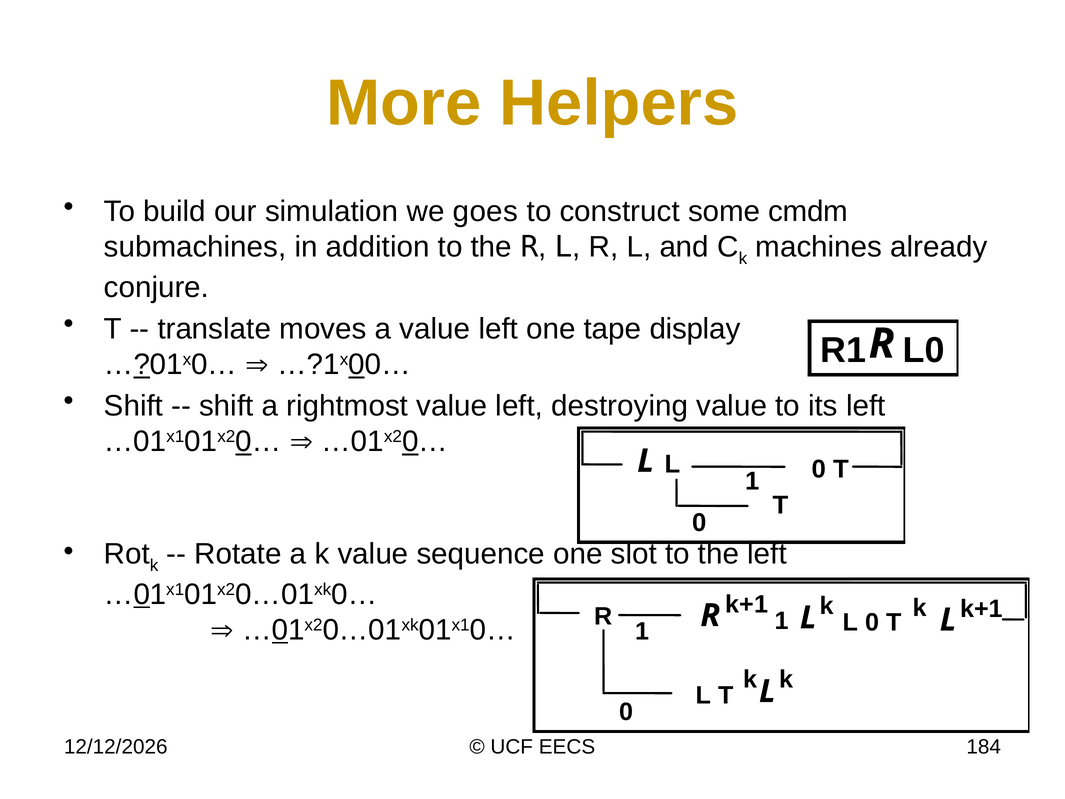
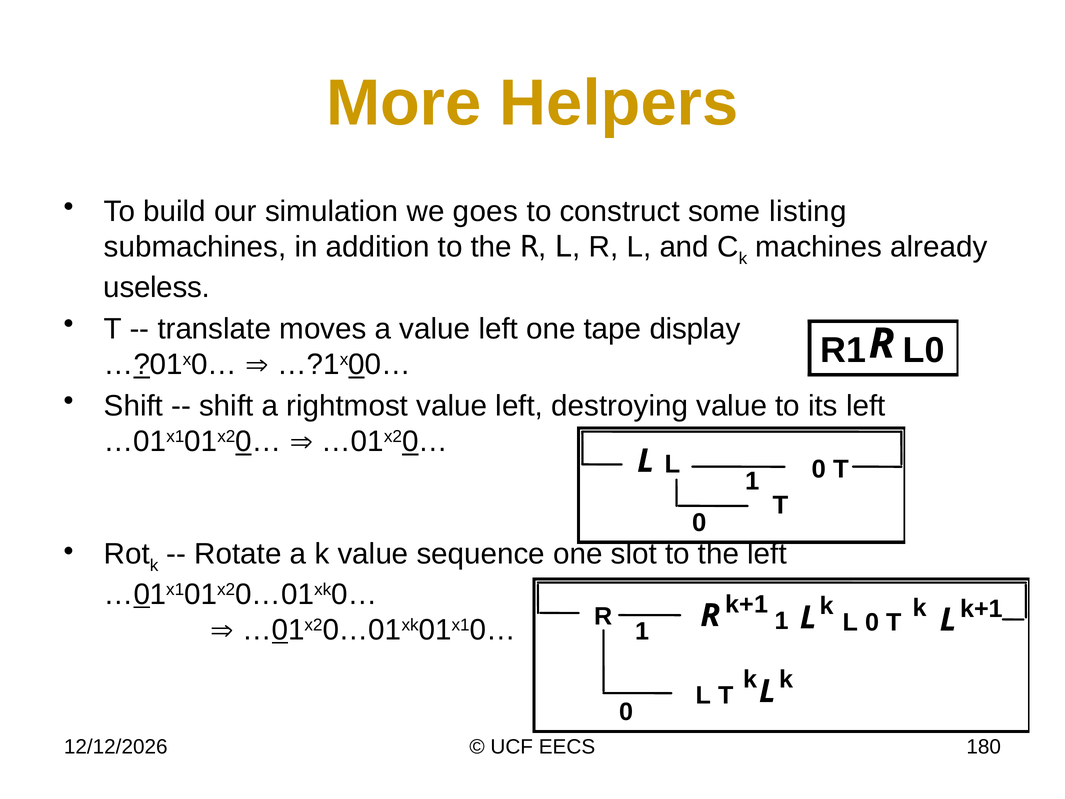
cmdm: cmdm -> listing
conjure: conjure -> useless
184: 184 -> 180
